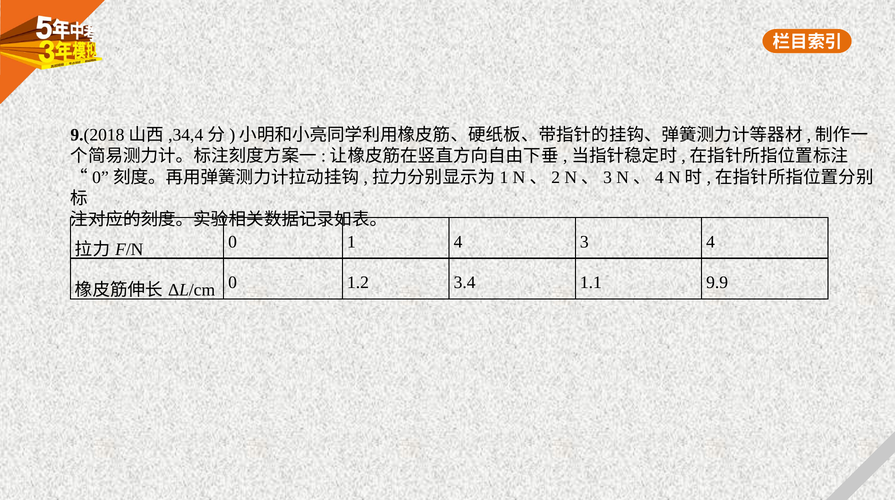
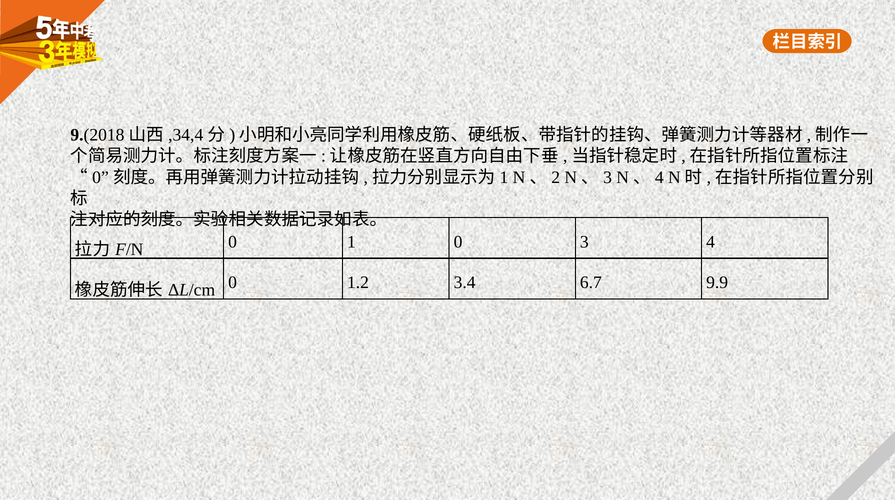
1 4: 4 -> 0
1.1: 1.1 -> 6.7
